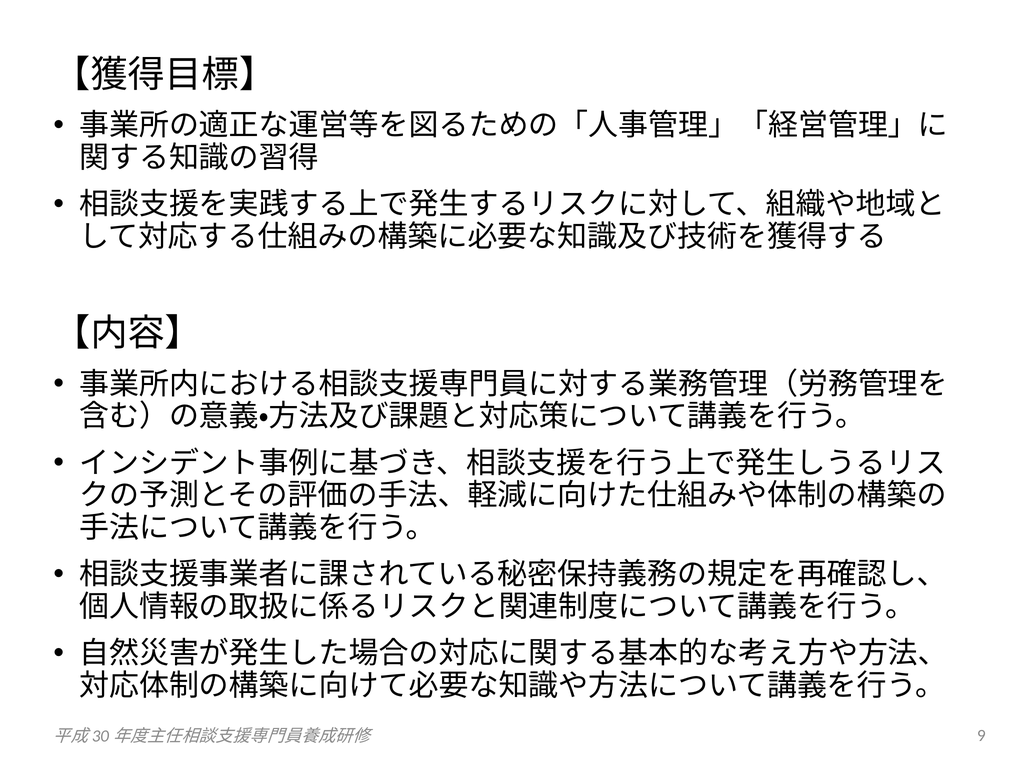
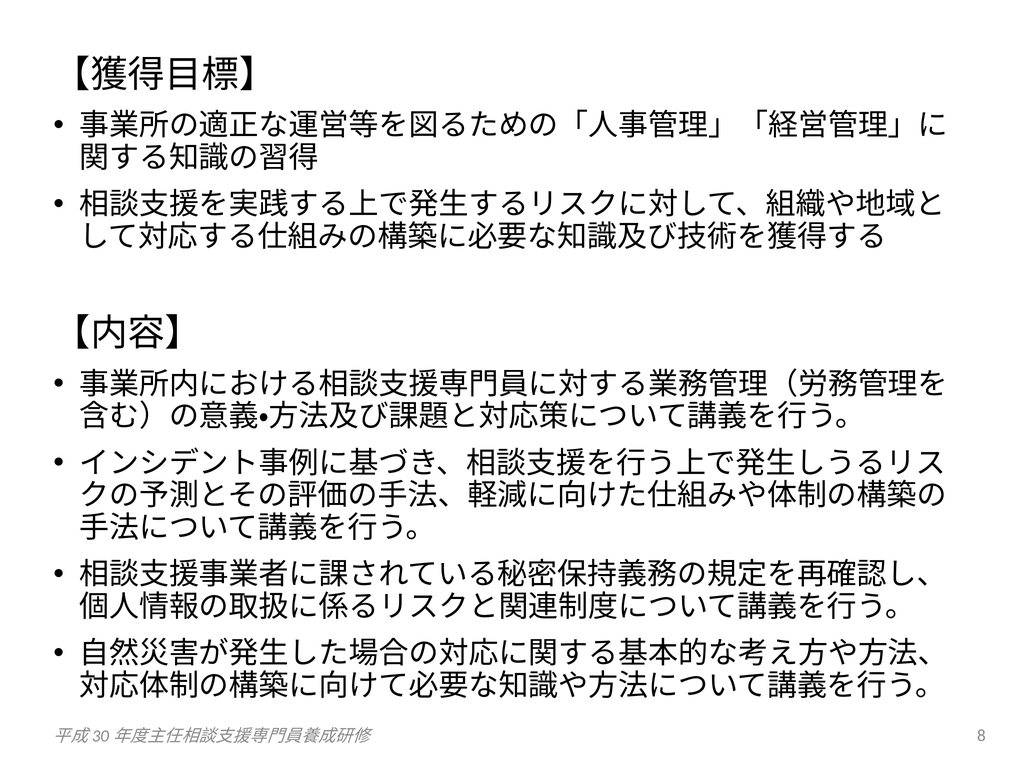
9: 9 -> 8
